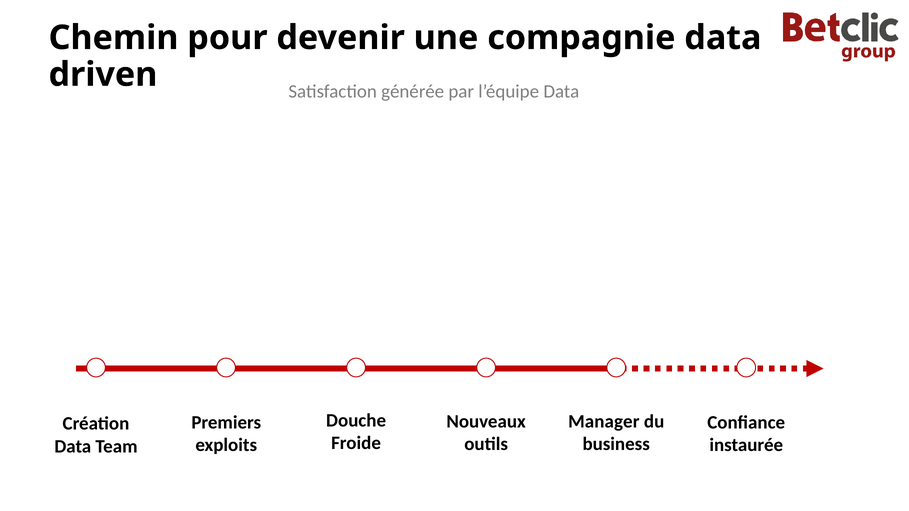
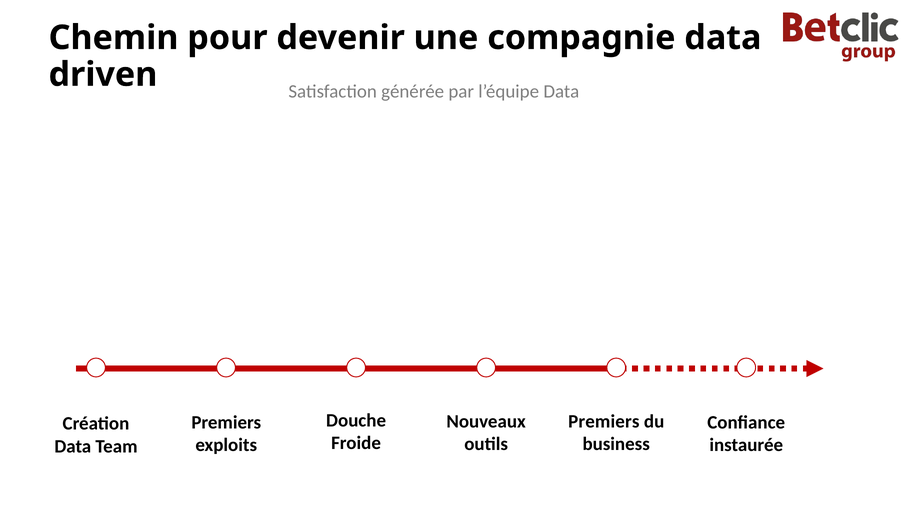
Manager at (604, 422): Manager -> Premiers
